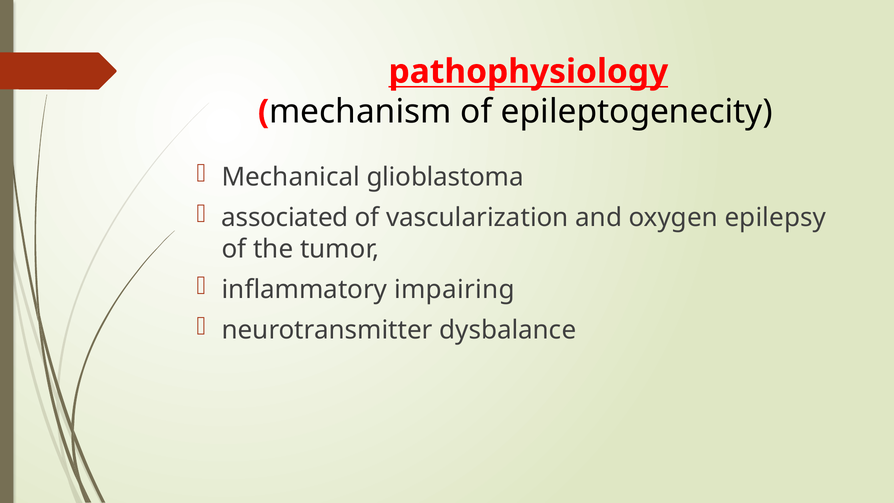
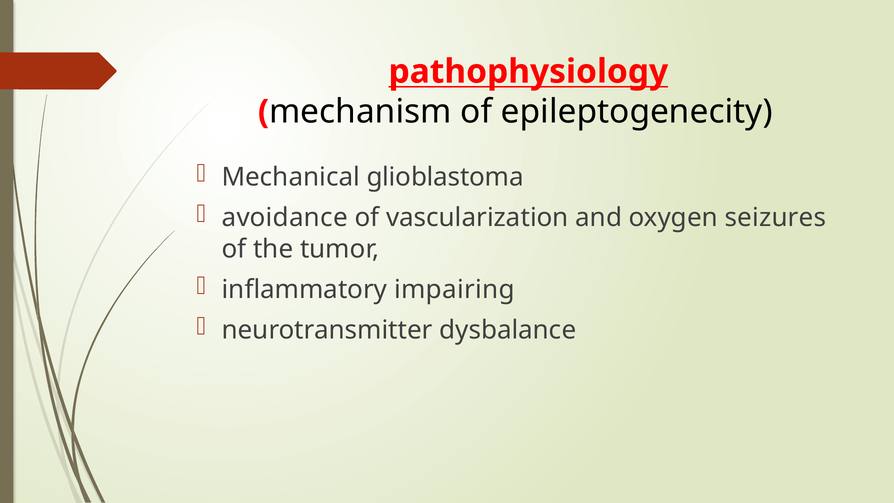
associated: associated -> avoidance
epilepsy: epilepsy -> seizures
